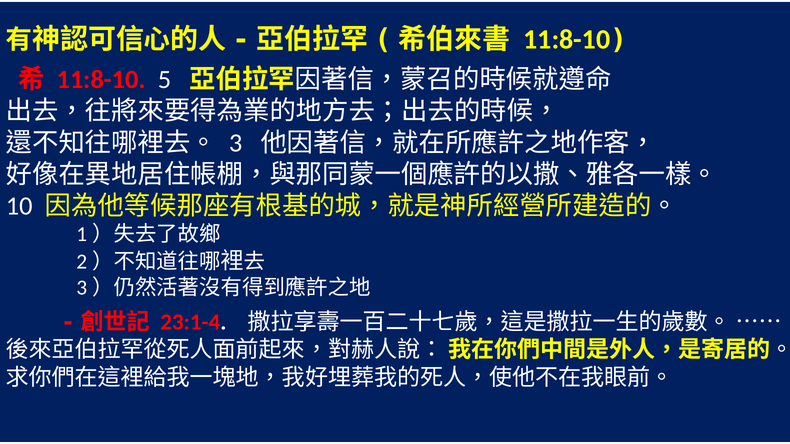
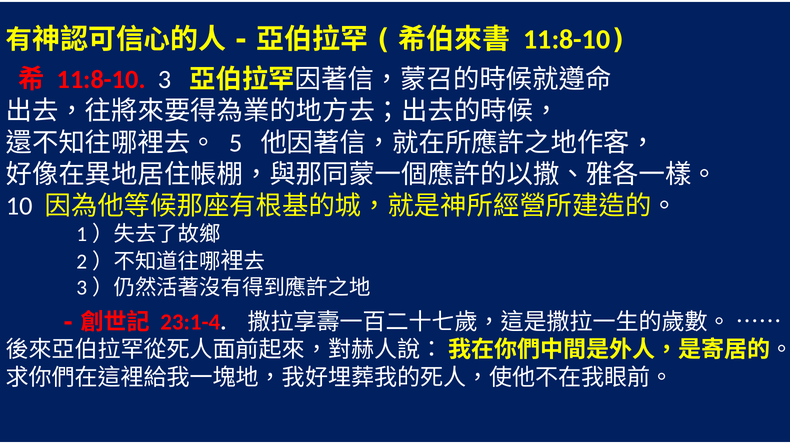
5: 5 -> 3
3: 3 -> 5
